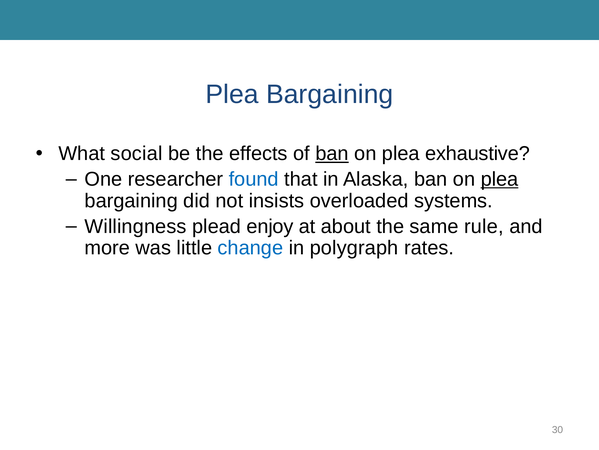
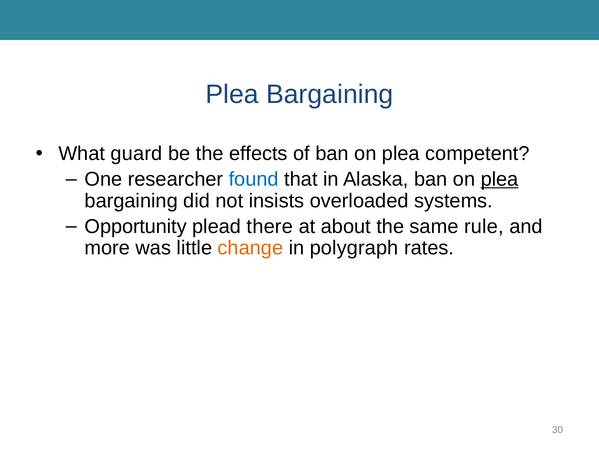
social: social -> guard
ban at (332, 153) underline: present -> none
exhaustive: exhaustive -> competent
Willingness: Willingness -> Opportunity
enjoy: enjoy -> there
change colour: blue -> orange
